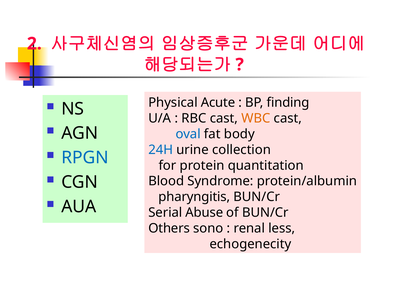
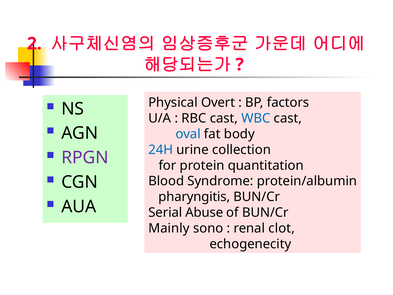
Acute: Acute -> Overt
finding: finding -> factors
WBC colour: orange -> blue
RPGN colour: blue -> purple
Others: Others -> Mainly
less: less -> clot
